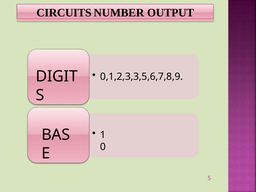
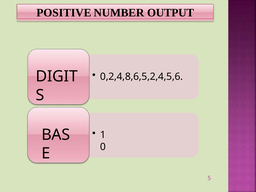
CIRCUITS: CIRCUITS -> POSITIVE
0,1,2,3,3,5,6,7,8,9: 0,1,2,3,3,5,6,7,8,9 -> 0,2,4,8,6,5,2,4,5,6
